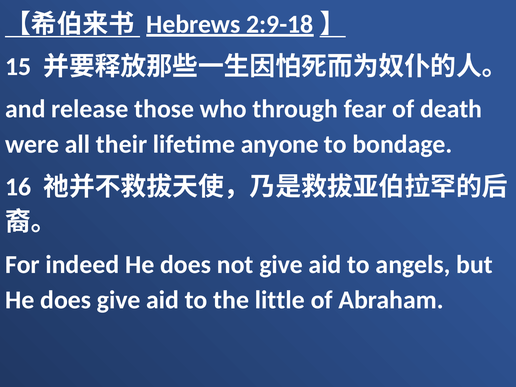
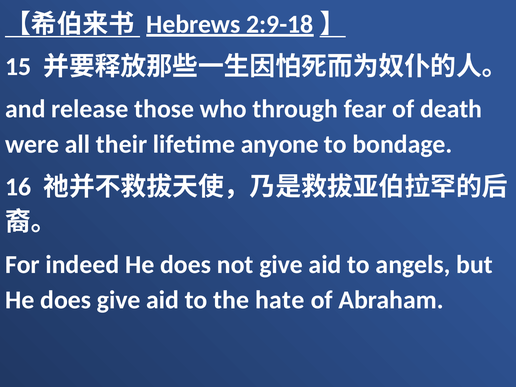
little: little -> hate
